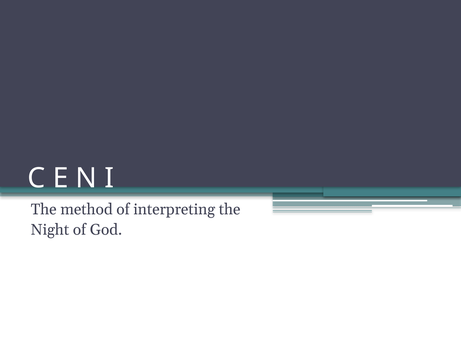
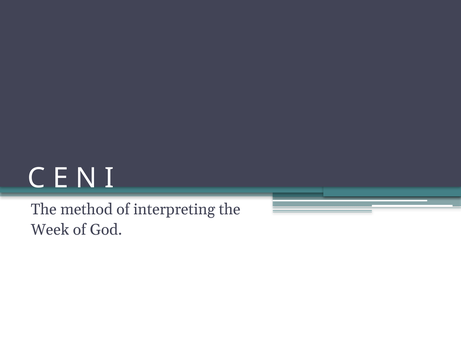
Night: Night -> Week
